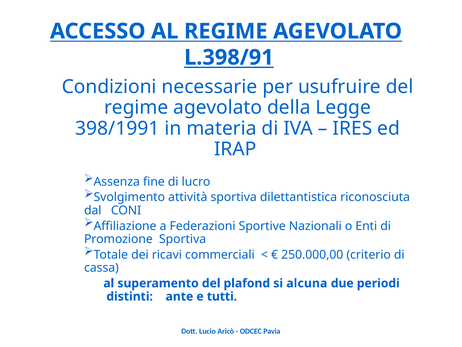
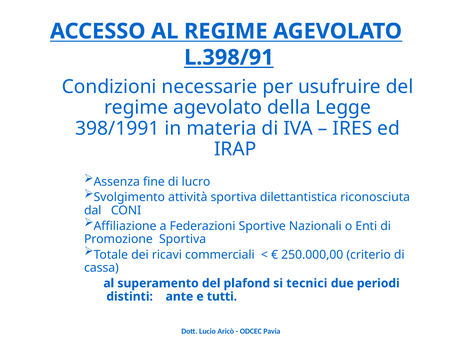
alcuna: alcuna -> tecnici
